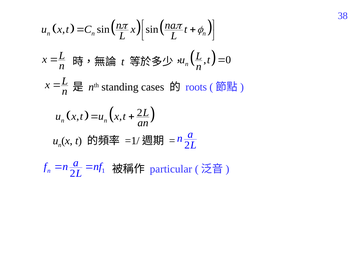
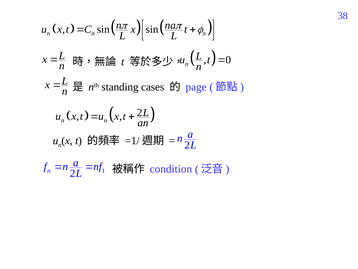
roots: roots -> page
particular: particular -> condition
